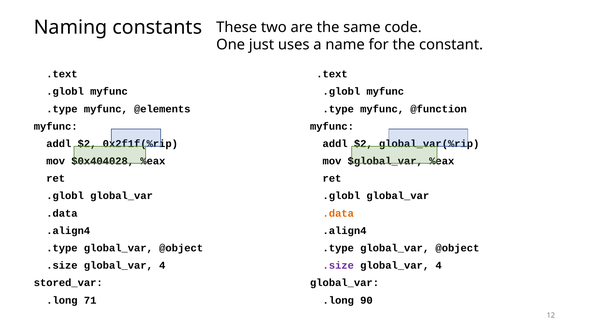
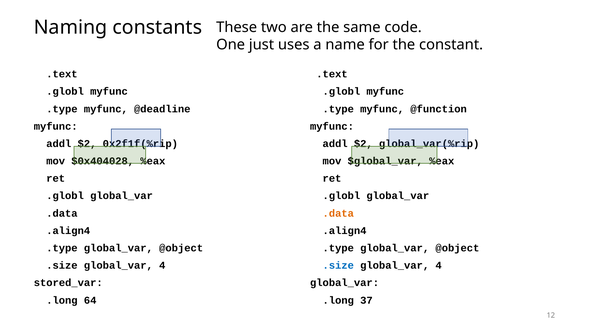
@elements: @elements -> @deadline
.size at (338, 266) colour: purple -> blue
71: 71 -> 64
90: 90 -> 37
